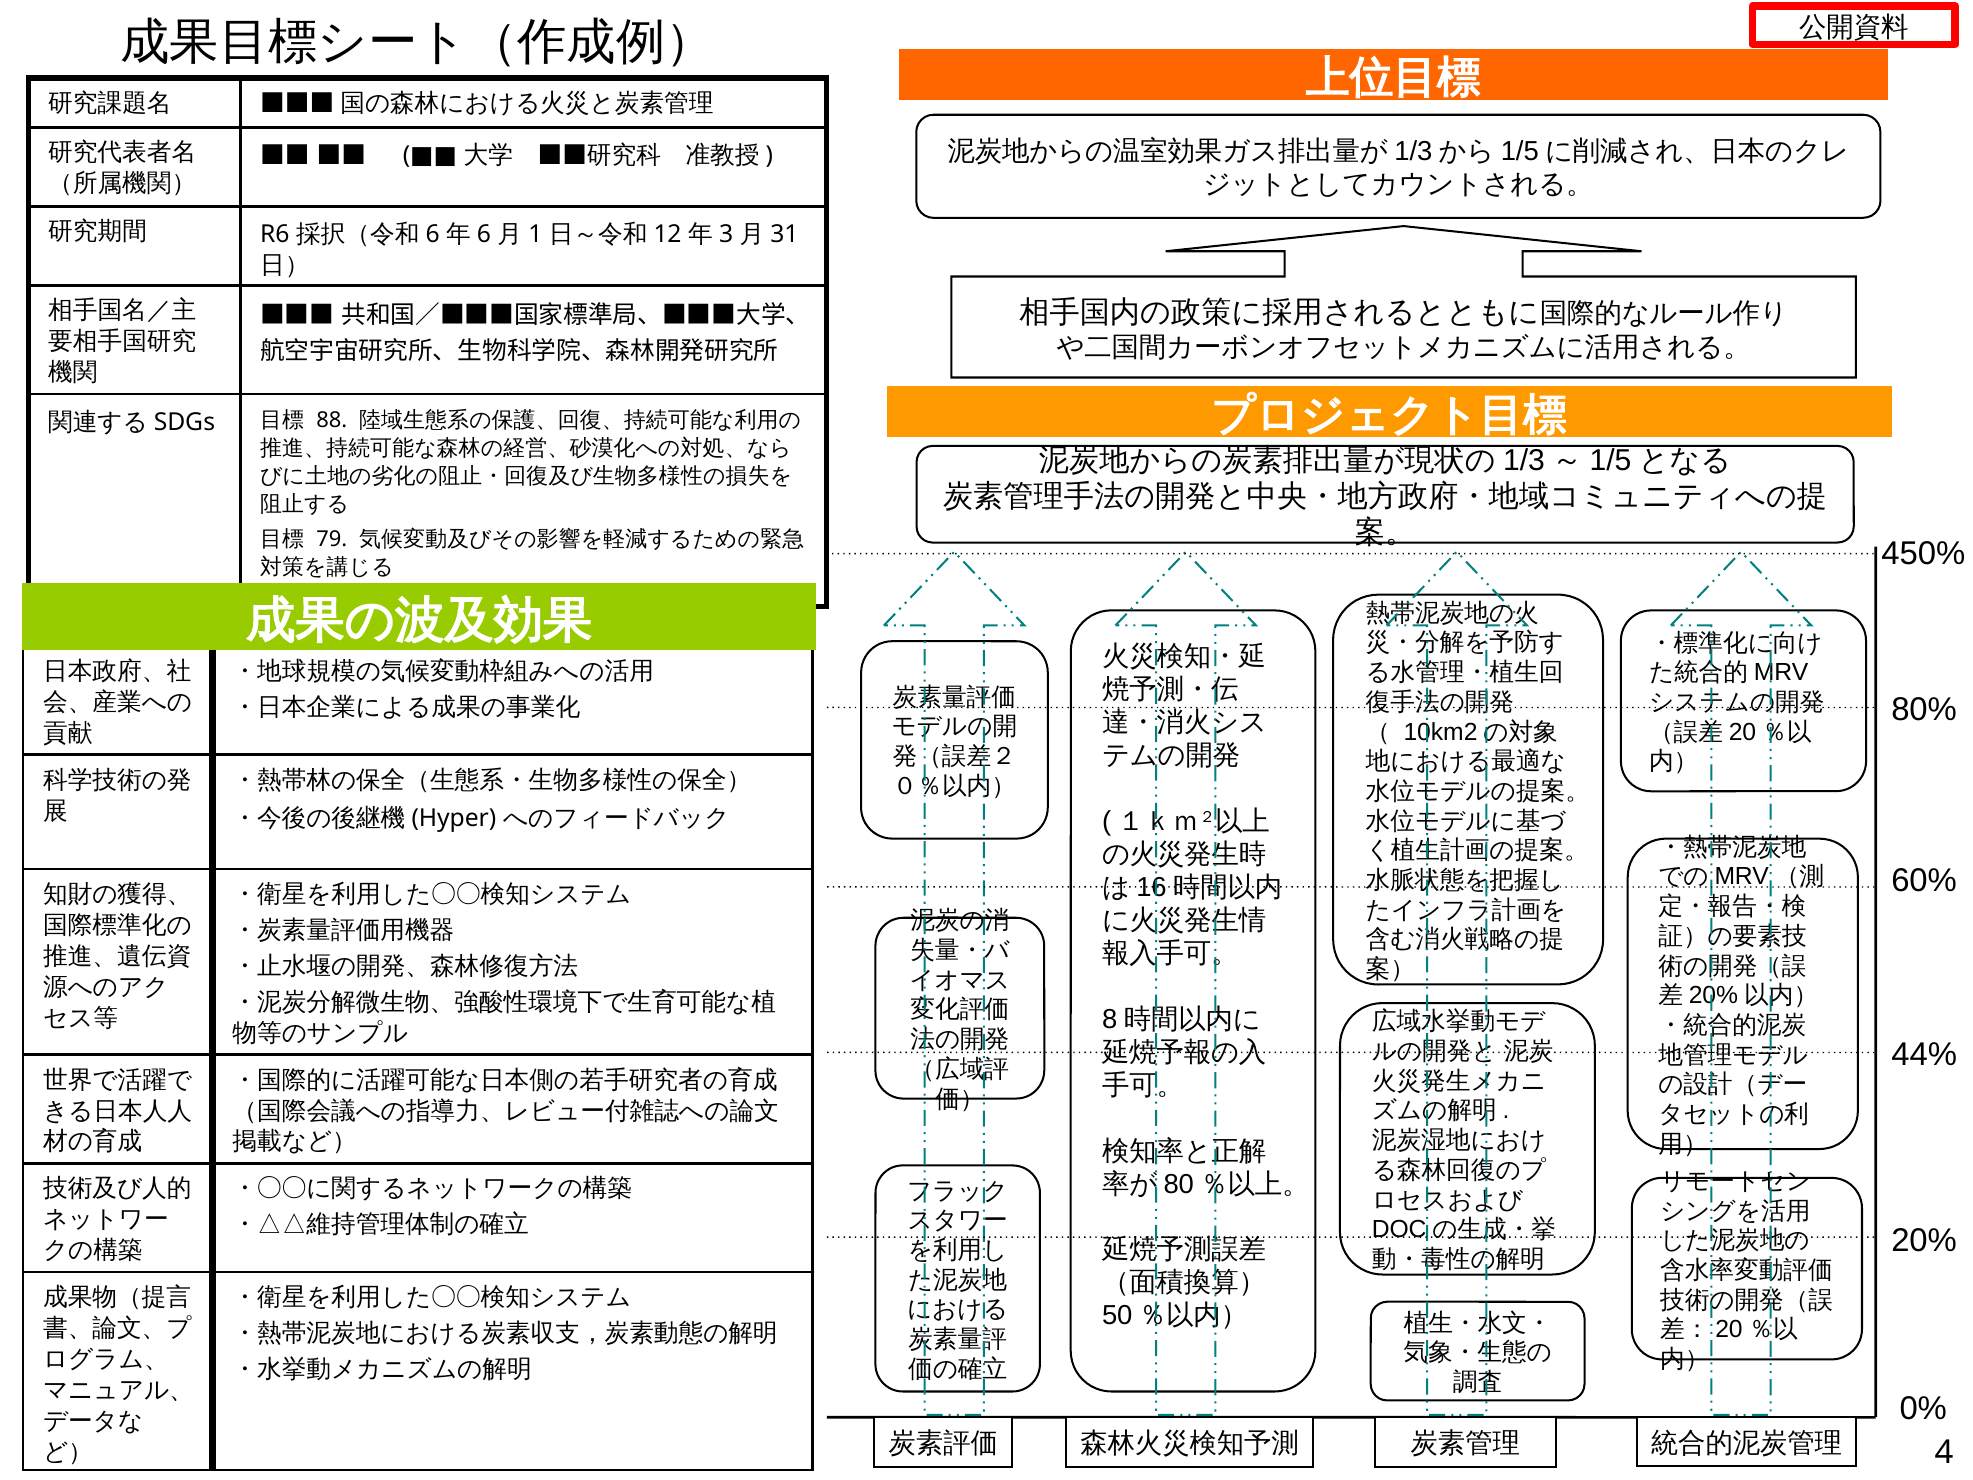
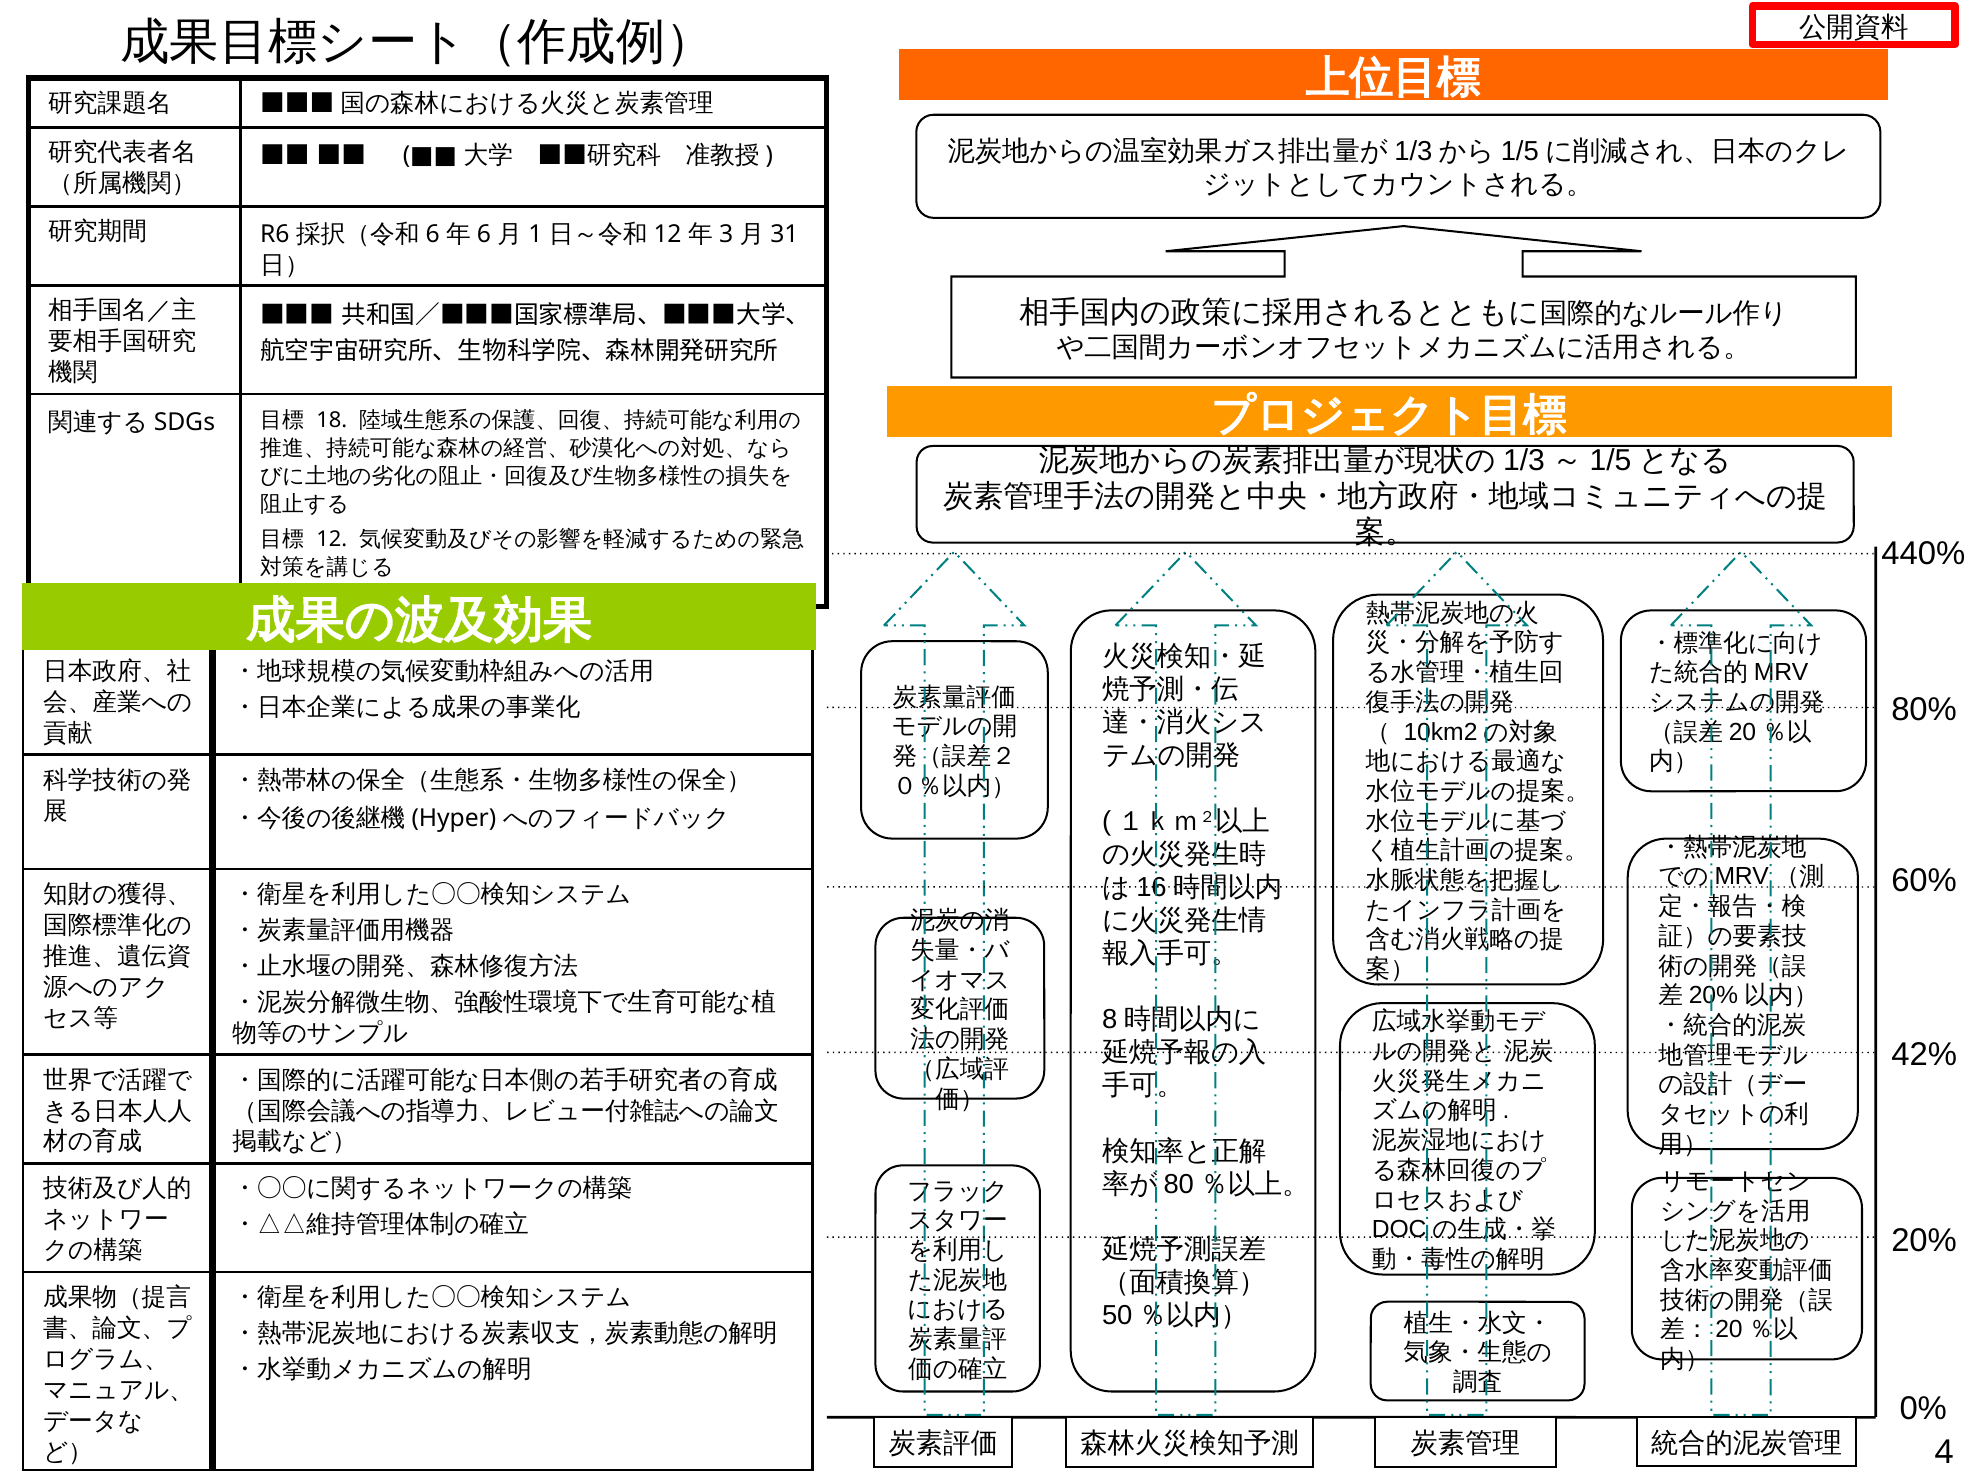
88: 88 -> 18
79 at (332, 539): 79 -> 12
450%: 450% -> 440%
44%: 44% -> 42%
